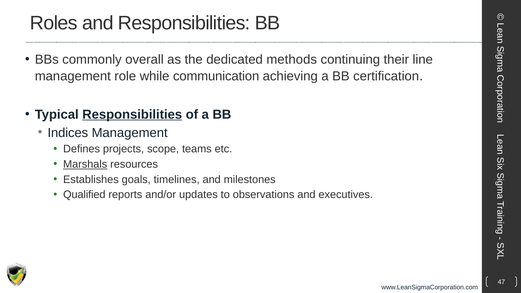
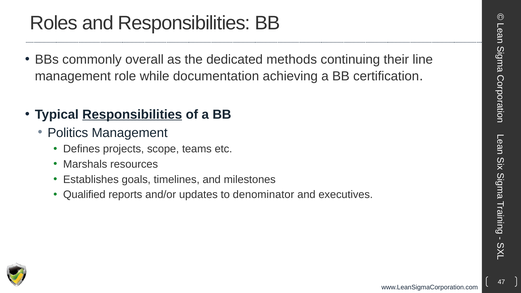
communication: communication -> documentation
Indices: Indices -> Politics
Marshals underline: present -> none
observations: observations -> denominator
